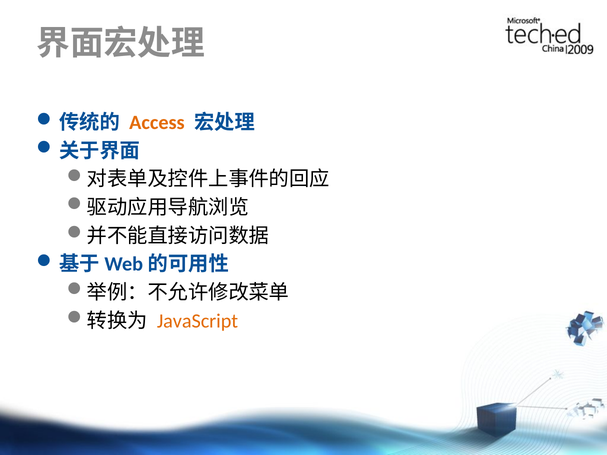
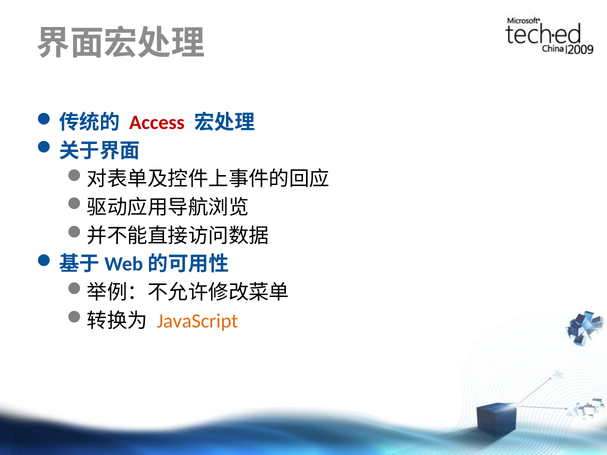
Access colour: orange -> red
